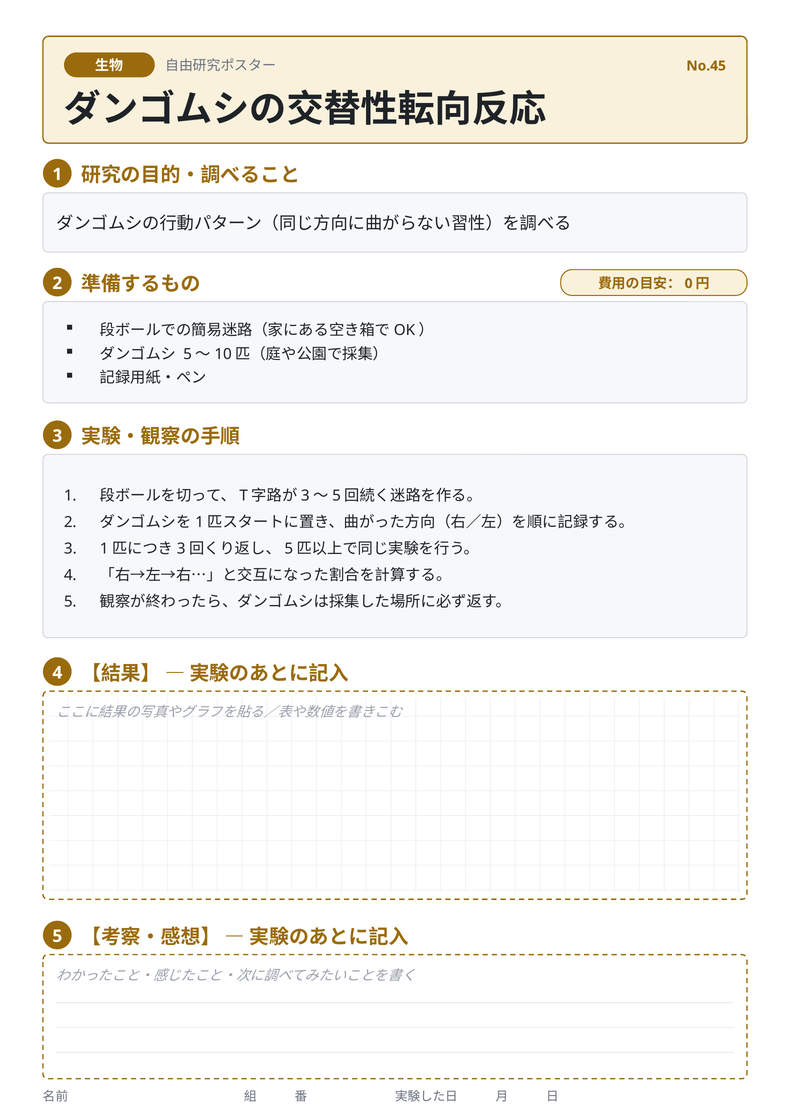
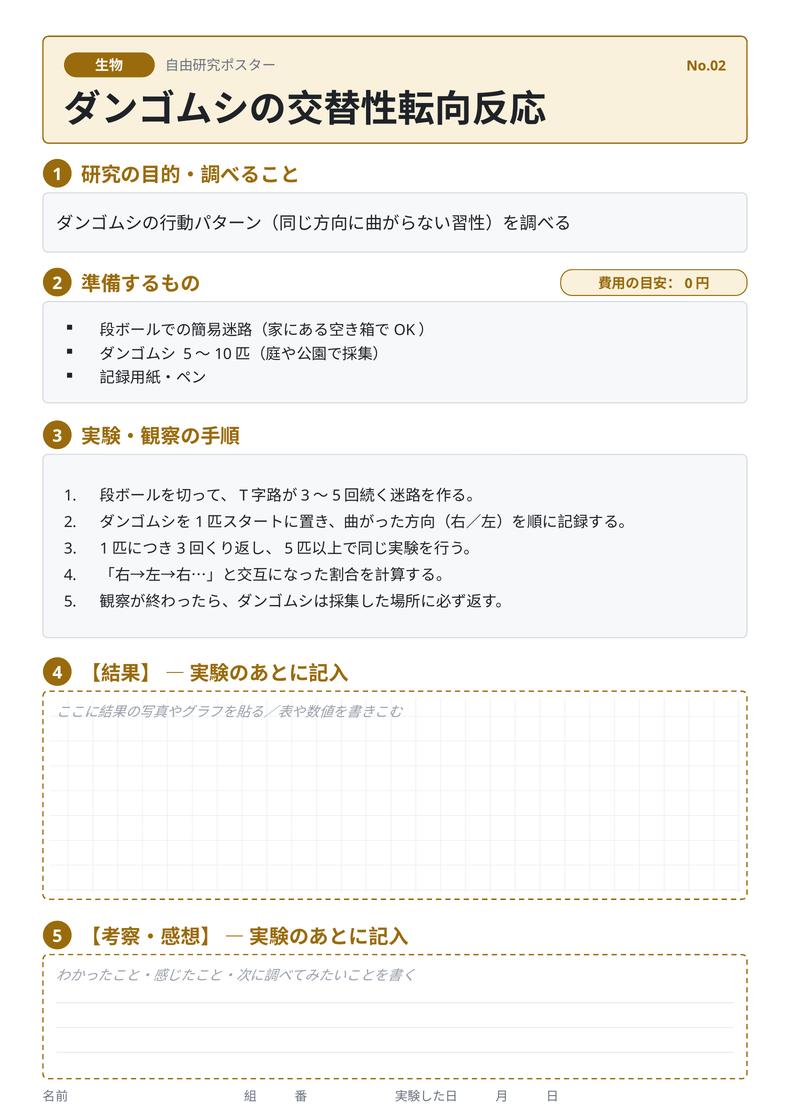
No.45: No.45 -> No.02
